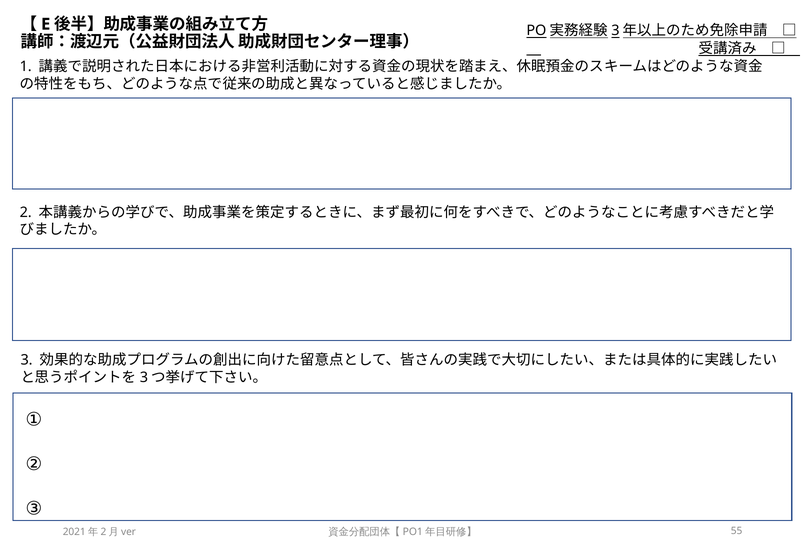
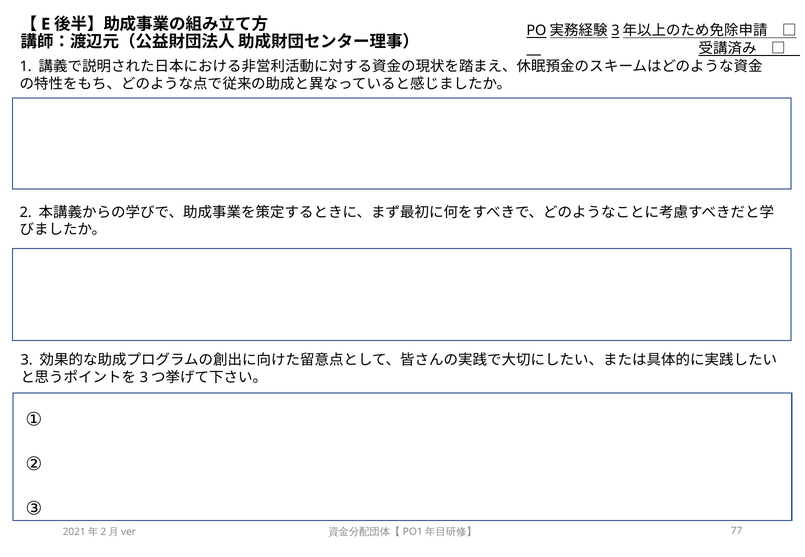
55: 55 -> 77
